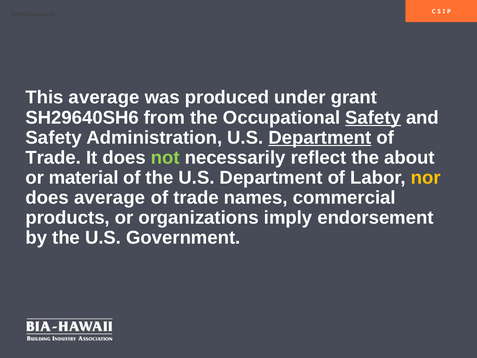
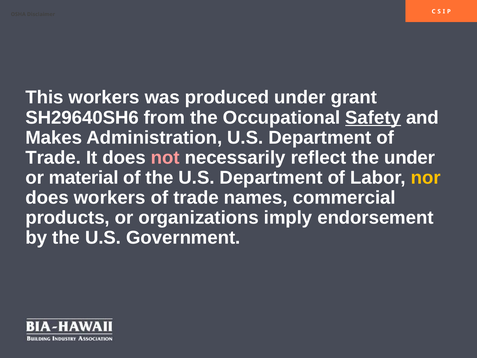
This average: average -> workers
Safety at (54, 138): Safety -> Makes
Department at (320, 138) underline: present -> none
not colour: light green -> pink
the about: about -> under
does average: average -> workers
